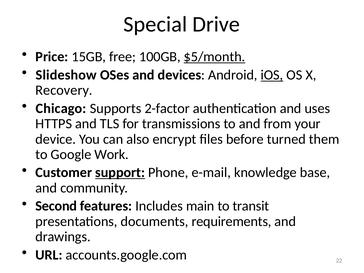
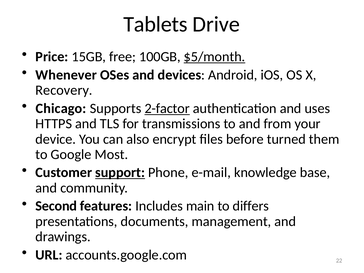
Special: Special -> Tablets
Slideshow: Slideshow -> Whenever
iOS underline: present -> none
2-factor underline: none -> present
Work: Work -> Most
transit: transit -> differs
requirements: requirements -> management
